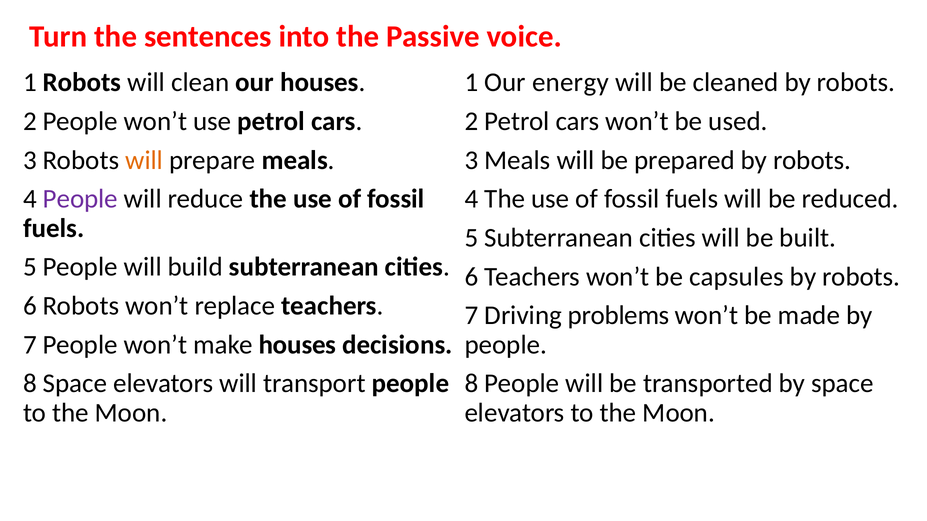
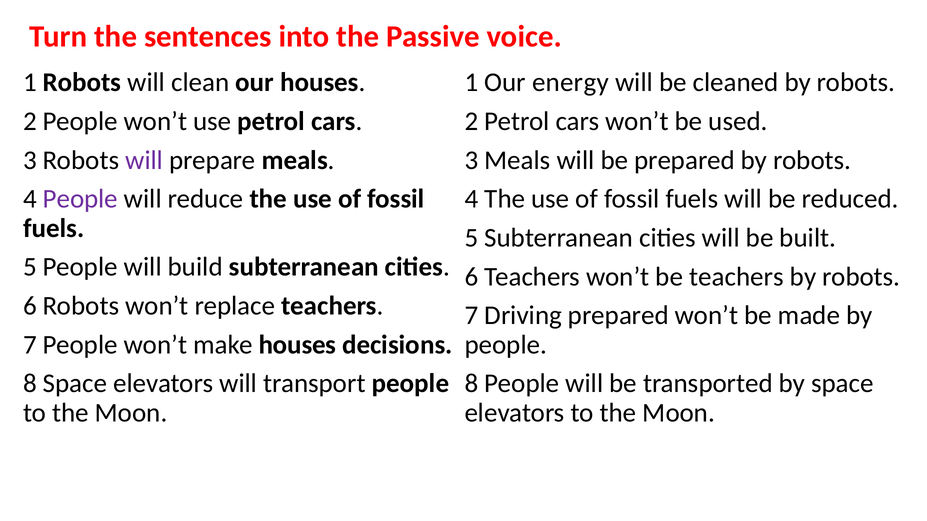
will at (144, 160) colour: orange -> purple
be capsules: capsules -> teachers
Driving problems: problems -> prepared
